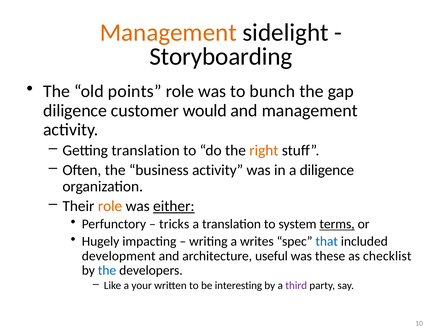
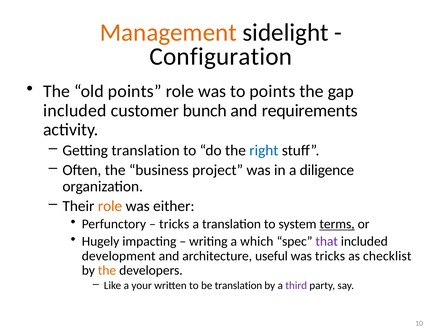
Storyboarding: Storyboarding -> Configuration
to bunch: bunch -> points
diligence at (75, 111): diligence -> included
would: would -> bunch
and management: management -> requirements
right colour: orange -> blue
business activity: activity -> project
either underline: present -> none
writes: writes -> which
that colour: blue -> purple
was these: these -> tricks
the at (107, 271) colour: blue -> orange
be interesting: interesting -> translation
